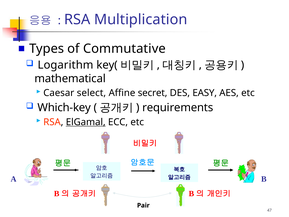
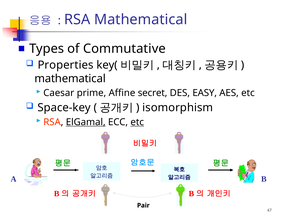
RSA Multiplication: Multiplication -> Mathematical
Logarithm: Logarithm -> Properties
select: select -> prime
Which-key: Which-key -> Space-key
requirements: requirements -> isomorphism
etc at (137, 122) underline: none -> present
